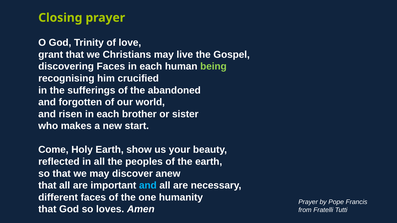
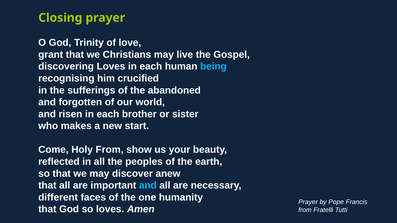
discovering Faces: Faces -> Loves
being colour: light green -> light blue
Holy Earth: Earth -> From
